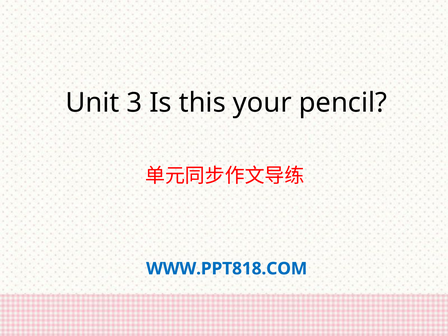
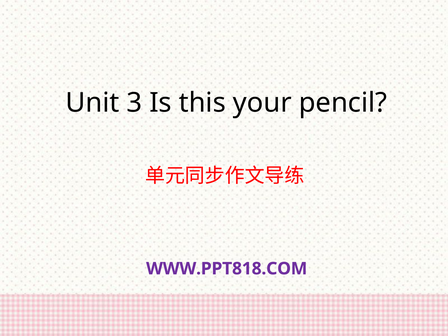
WWW.PPT818.COM colour: blue -> purple
